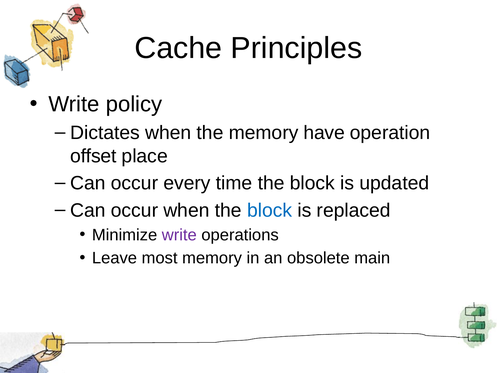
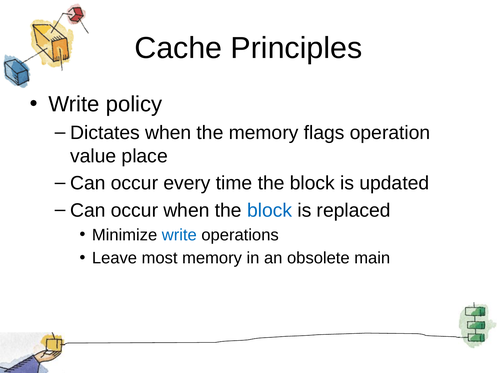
have: have -> flags
offset: offset -> value
write at (179, 235) colour: purple -> blue
